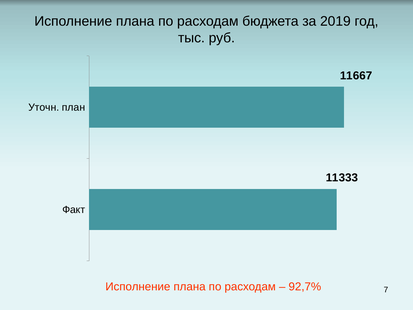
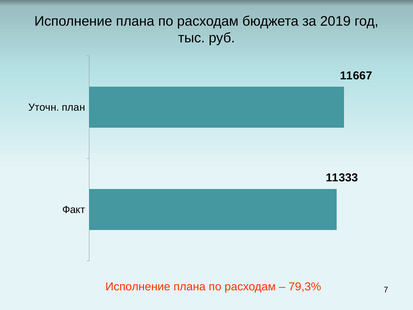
92,7%: 92,7% -> 79,3%
